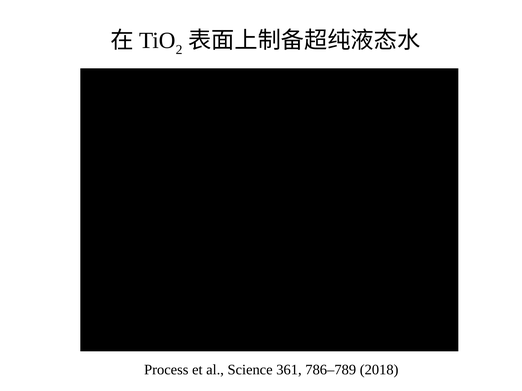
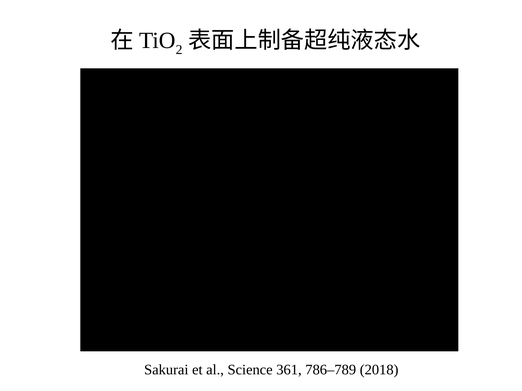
Process: Process -> Sakurai
